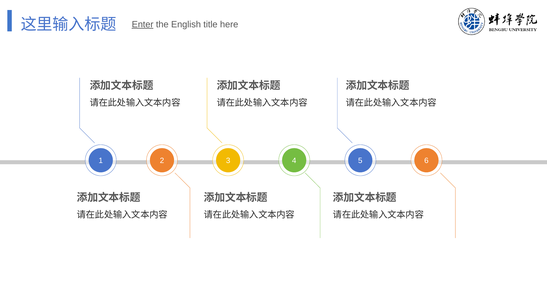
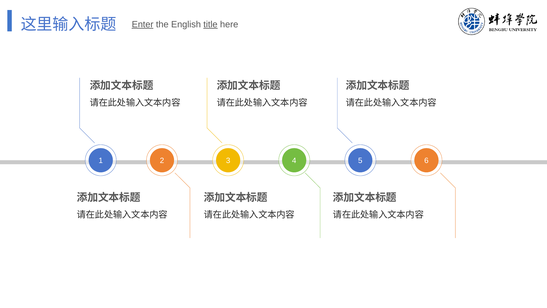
title underline: none -> present
